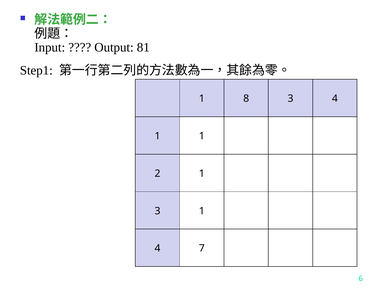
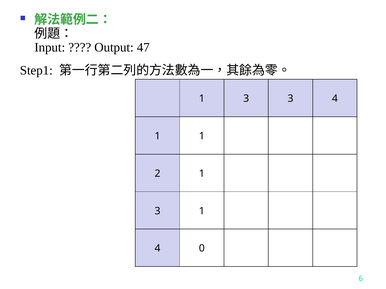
81: 81 -> 47
8 at (246, 99): 8 -> 3
7: 7 -> 0
